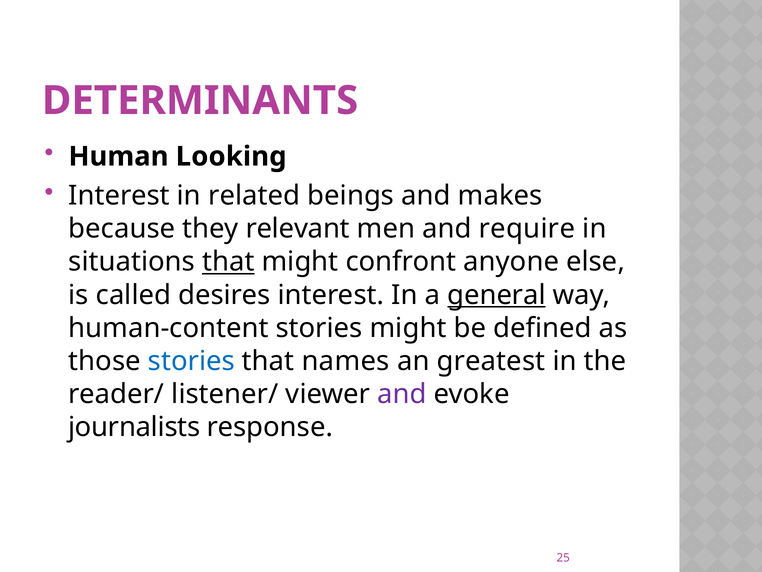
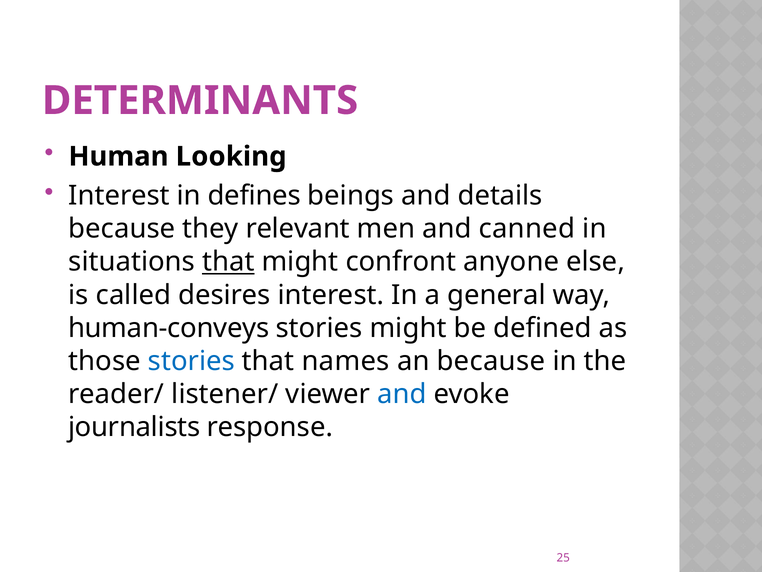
related: related -> defines
makes: makes -> details
require: require -> canned
general underline: present -> none
human-content: human-content -> human-conveys
an greatest: greatest -> because
and at (402, 394) colour: purple -> blue
